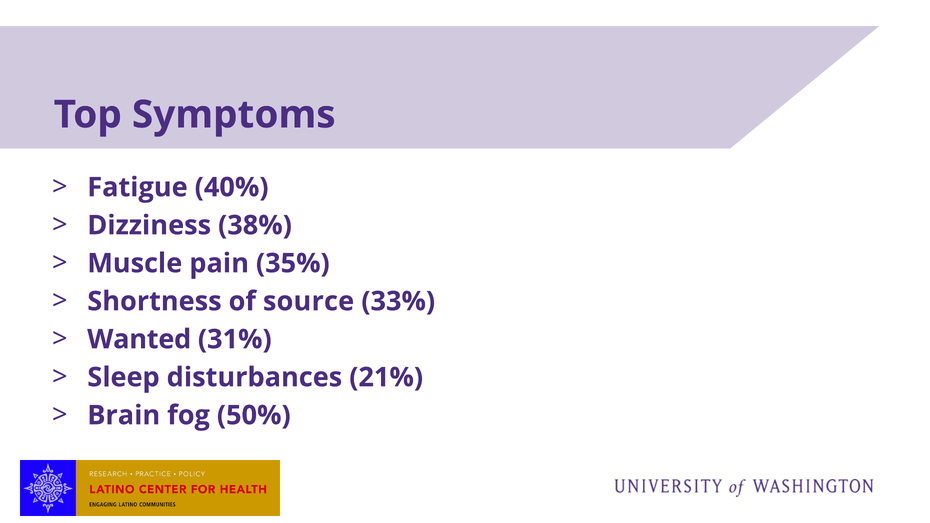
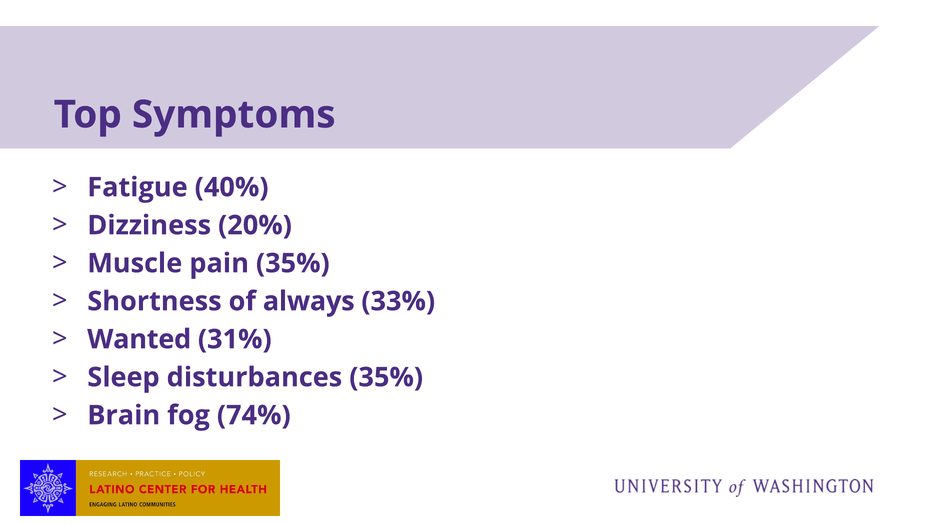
38%: 38% -> 20%
source: source -> always
disturbances 21%: 21% -> 35%
50%: 50% -> 74%
